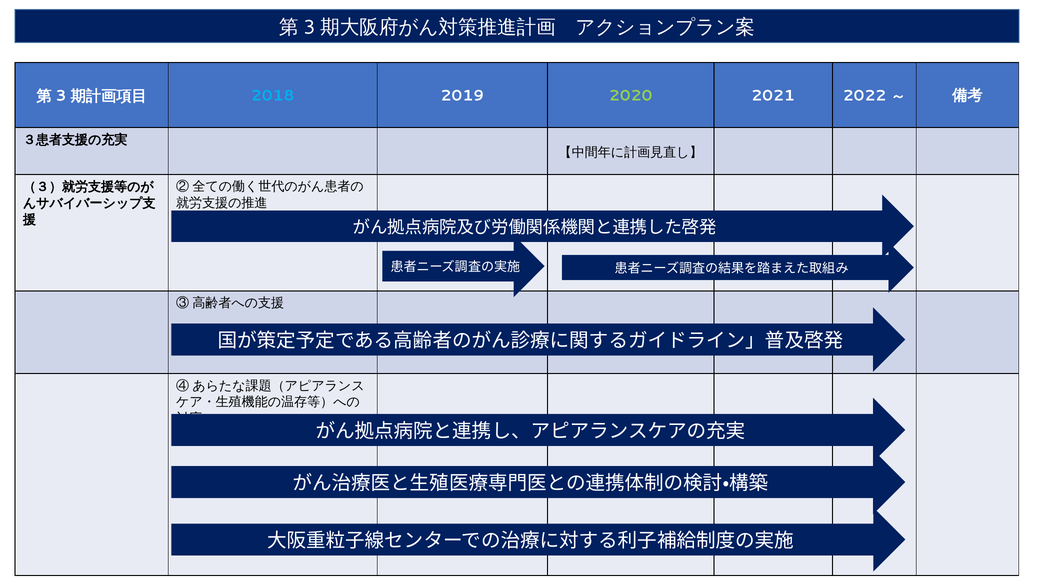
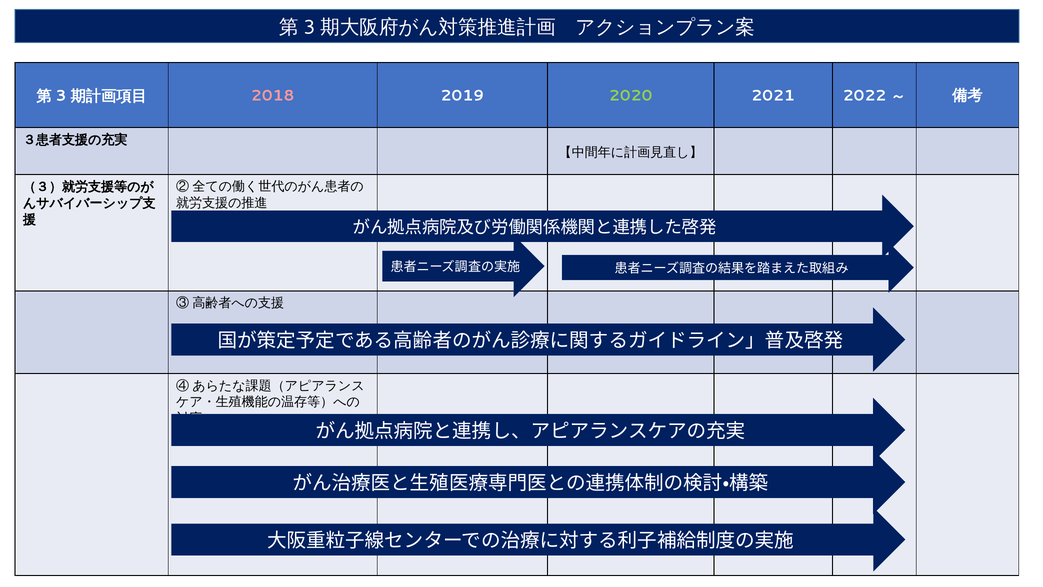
2018 colour: light blue -> pink
